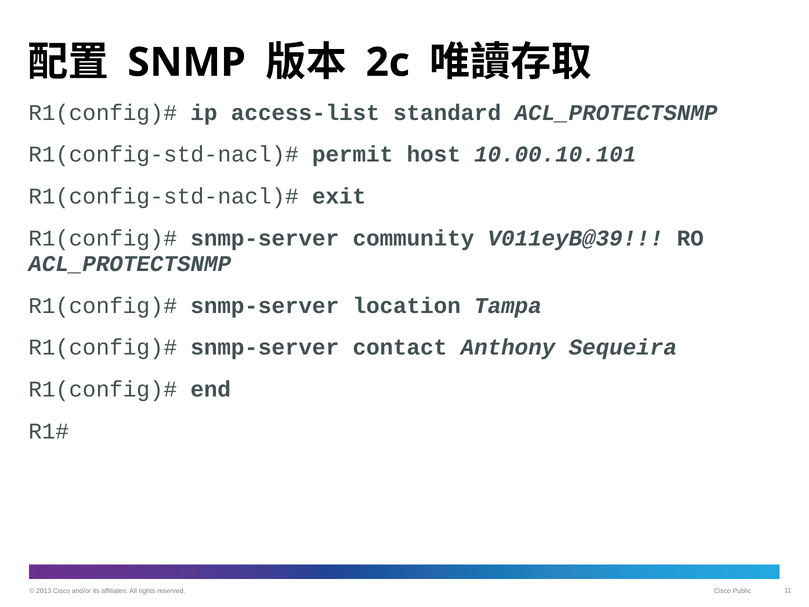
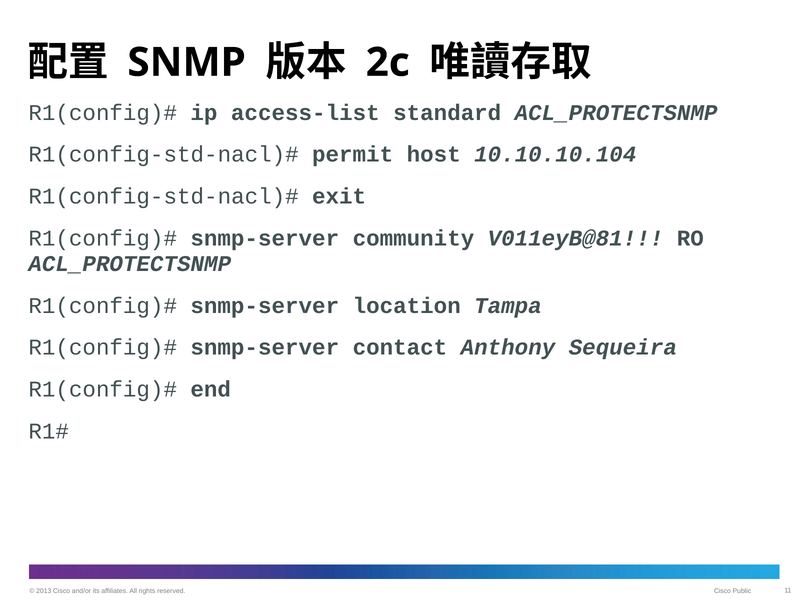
10.00.10.101: 10.00.10.101 -> 10.10.10.104
V011eyB@39: V011eyB@39 -> V011eyB@81
